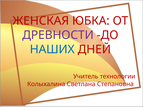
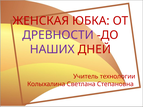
НАШИХ colour: blue -> purple
